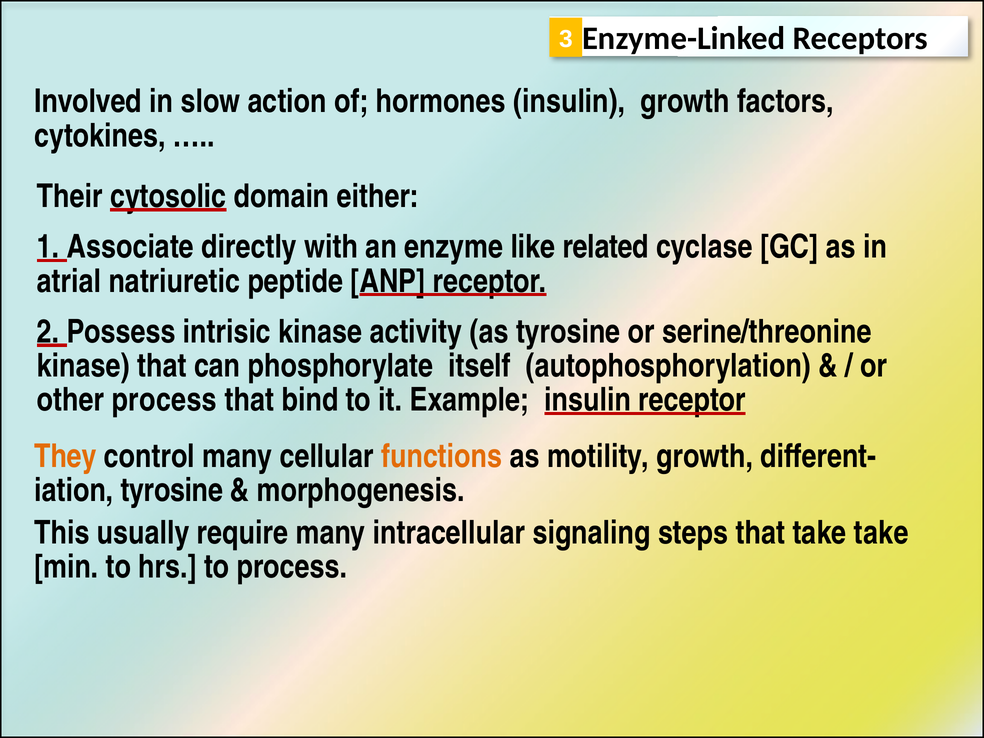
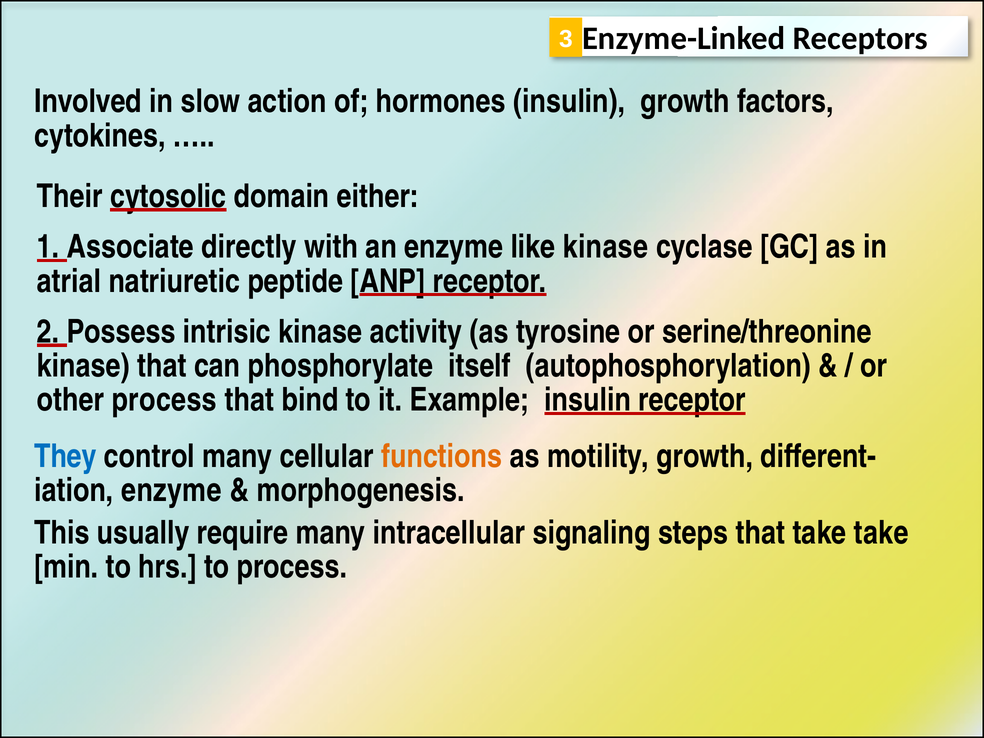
like related: related -> kinase
They colour: orange -> blue
tyrosine at (172, 490): tyrosine -> enzyme
